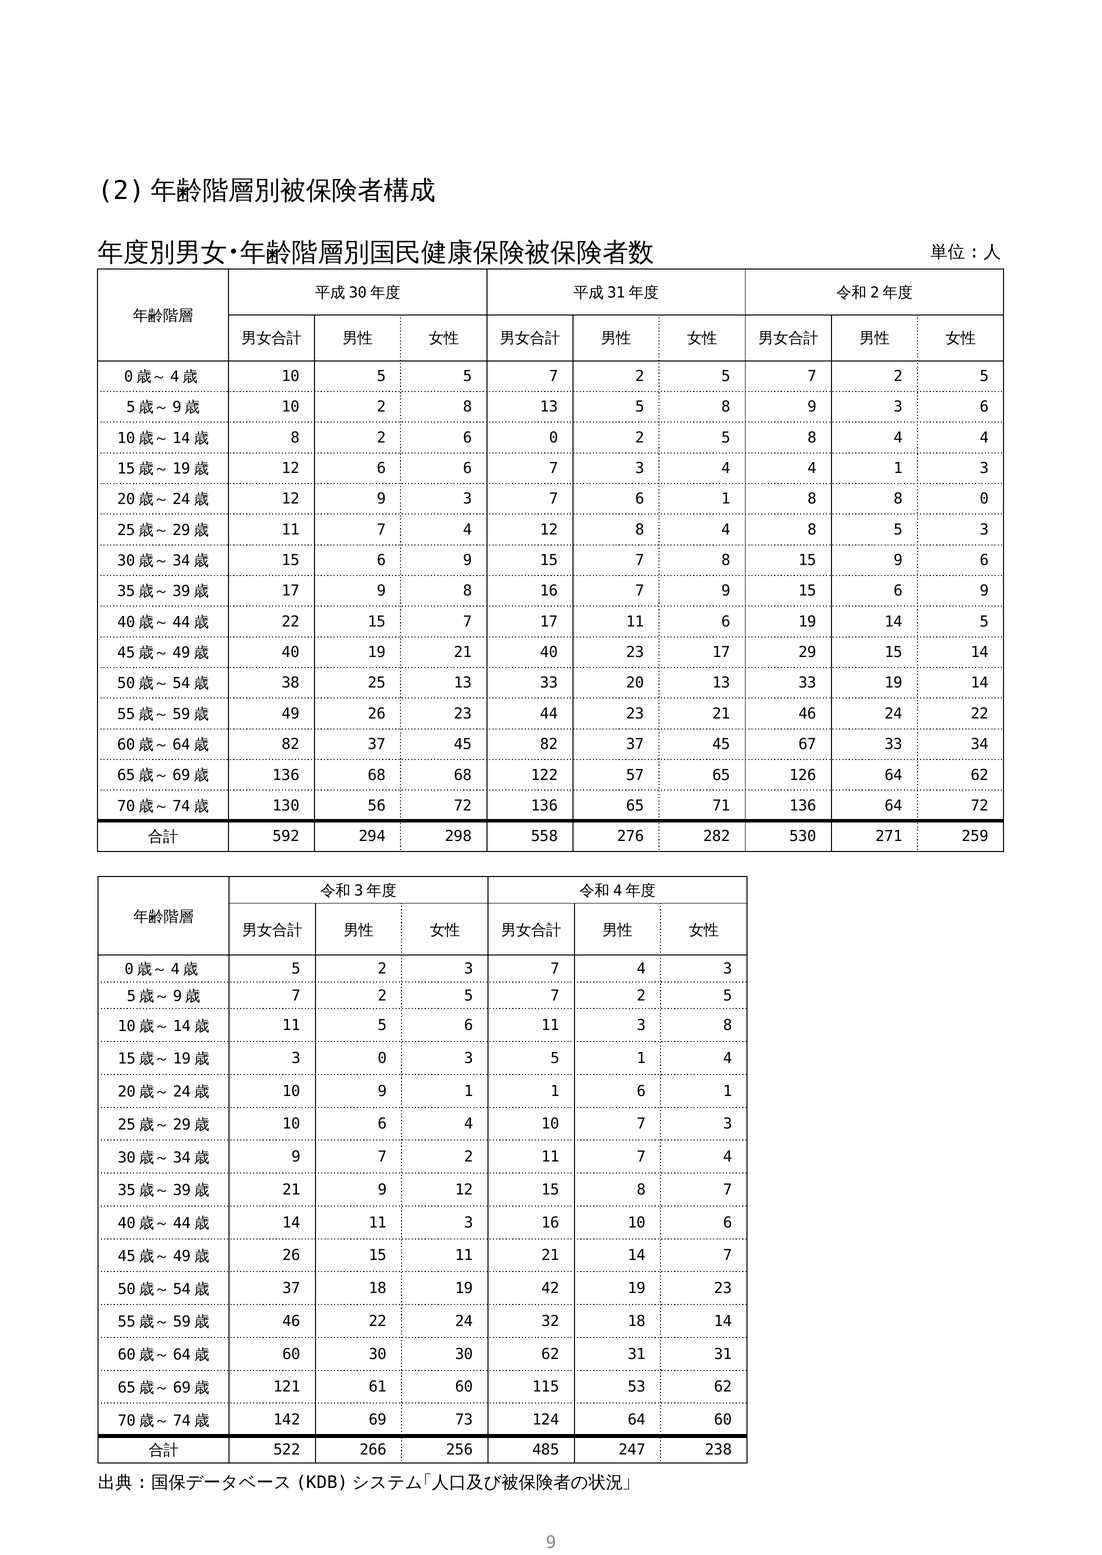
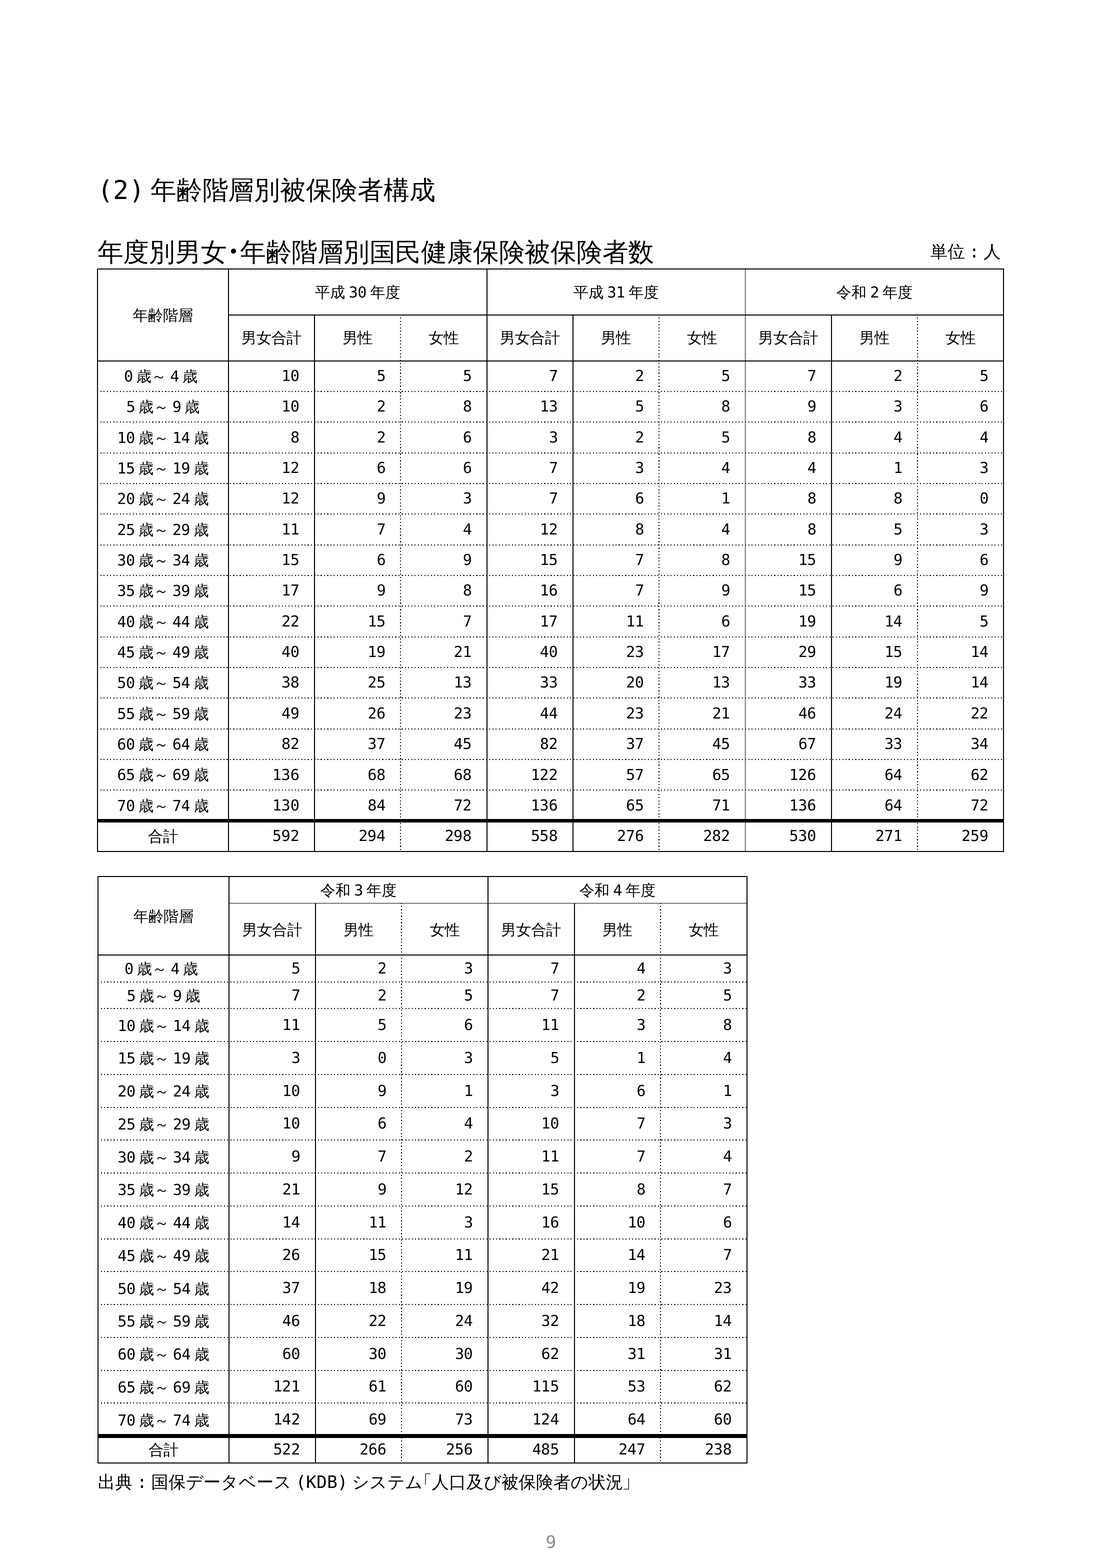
6 0: 0 -> 3
56: 56 -> 84
9 1 1: 1 -> 3
